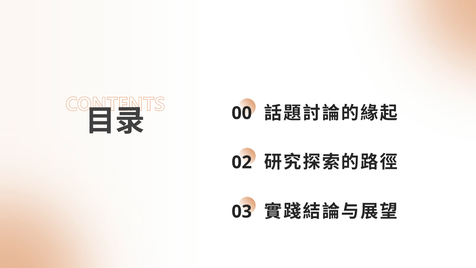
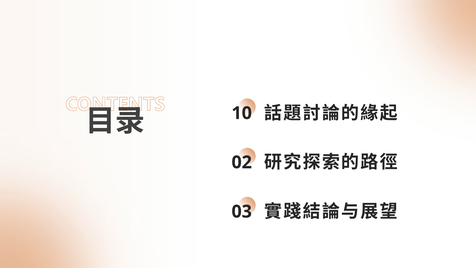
00: 00 -> 10
